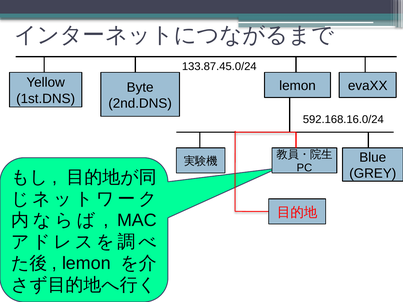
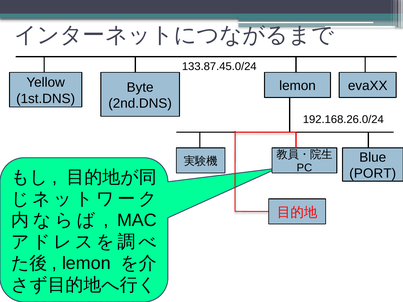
592.168.16.0/24: 592.168.16.0/24 -> 192.168.26.0/24
GREY: GREY -> PORT
